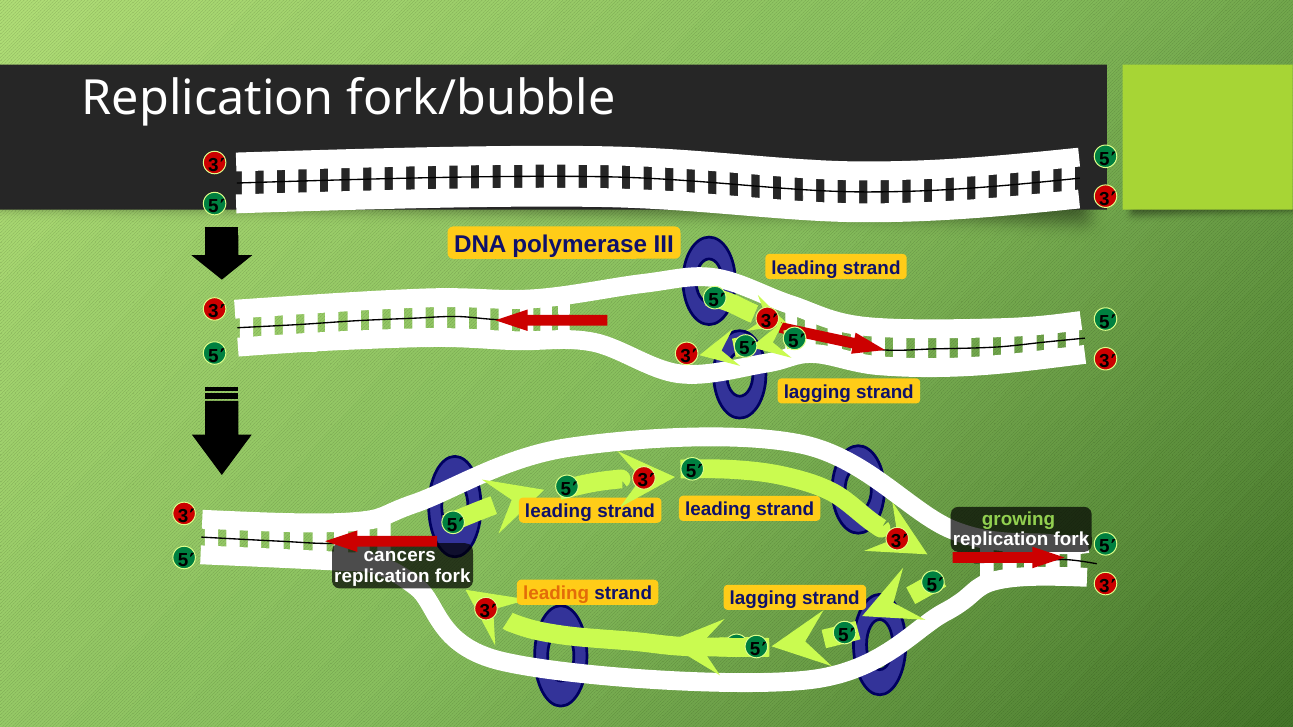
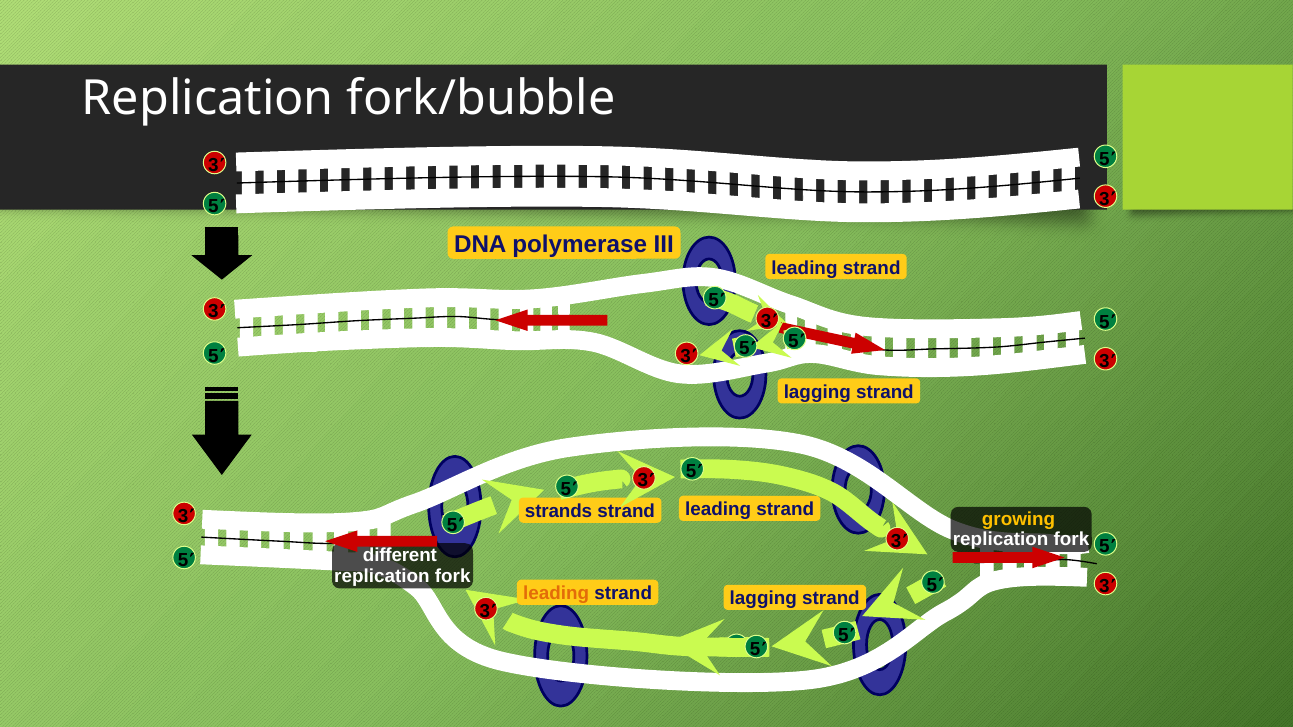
leading at (558, 512): leading -> strands
growing colour: light green -> yellow
cancers: cancers -> different
